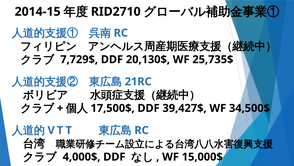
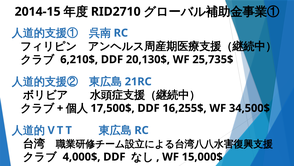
7,729$: 7,729$ -> 6,210$
39,427$: 39,427$ -> 16,255$
